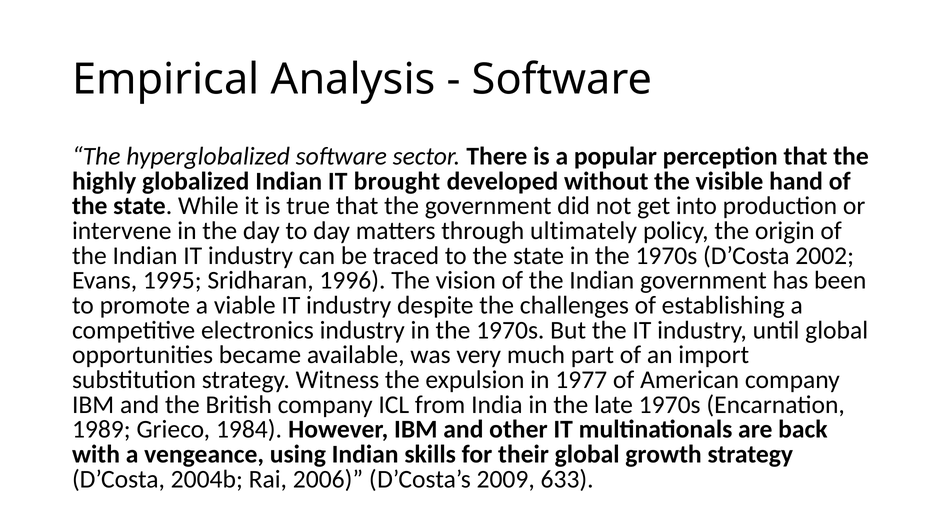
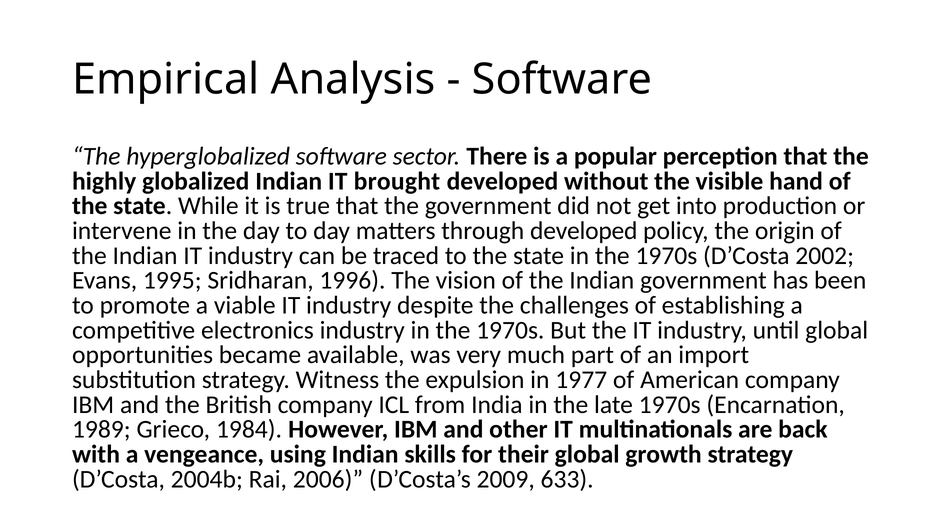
through ultimately: ultimately -> developed
